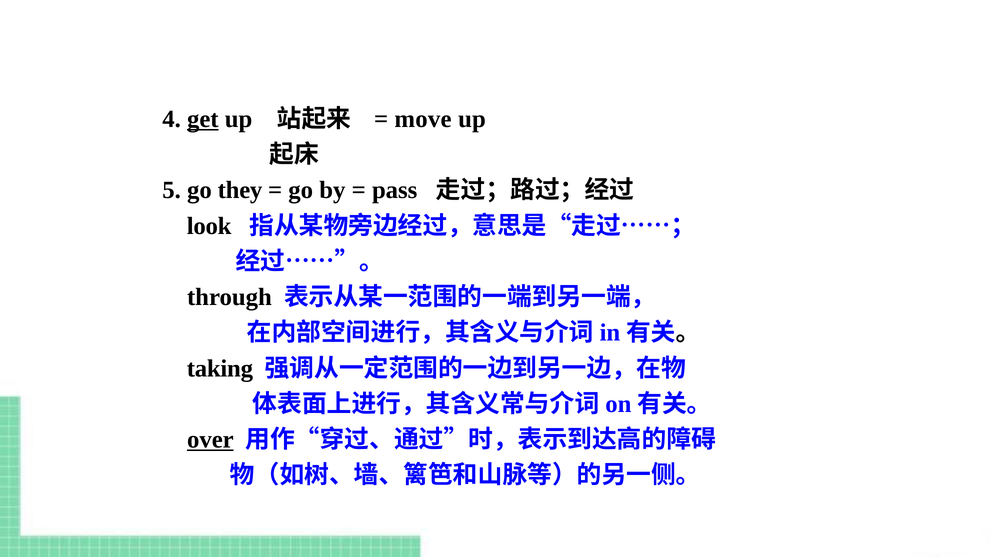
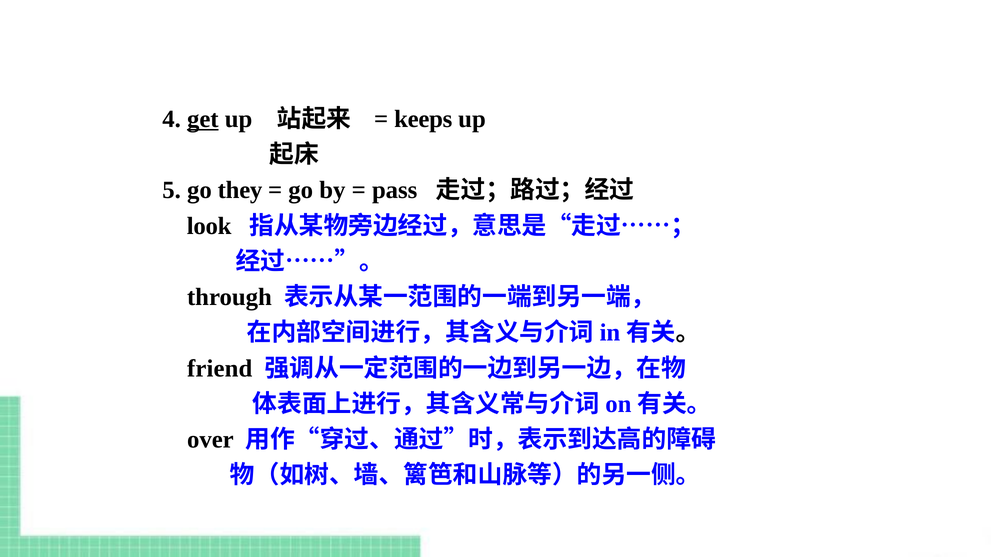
move: move -> keeps
taking: taking -> friend
over underline: present -> none
